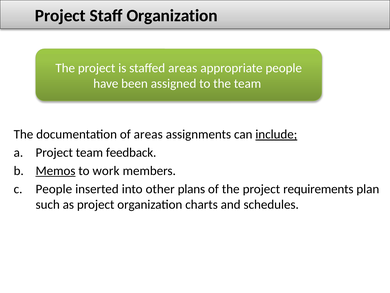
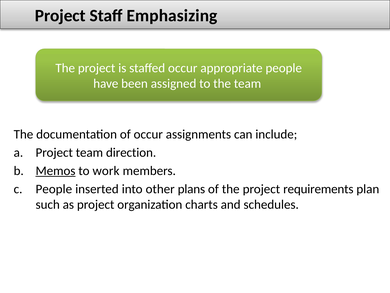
Staff Organization: Organization -> Emphasizing
staffed areas: areas -> occur
of areas: areas -> occur
include underline: present -> none
feedback: feedback -> direction
